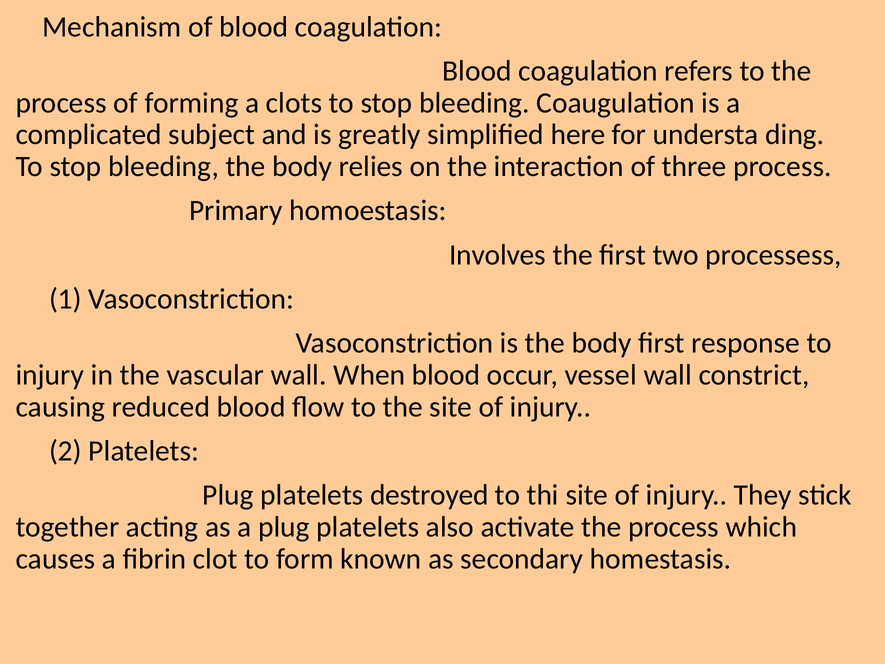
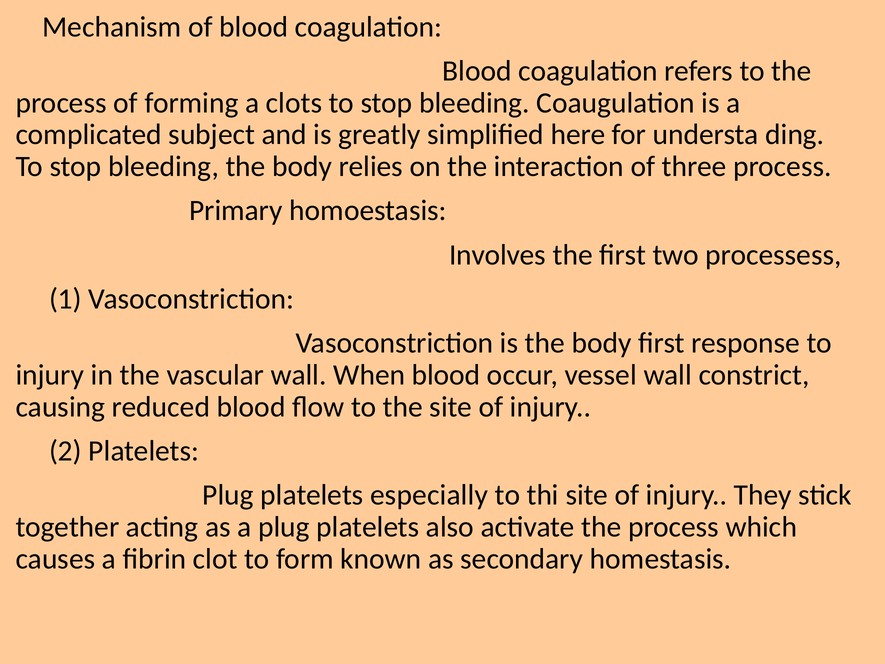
destroyed: destroyed -> especially
